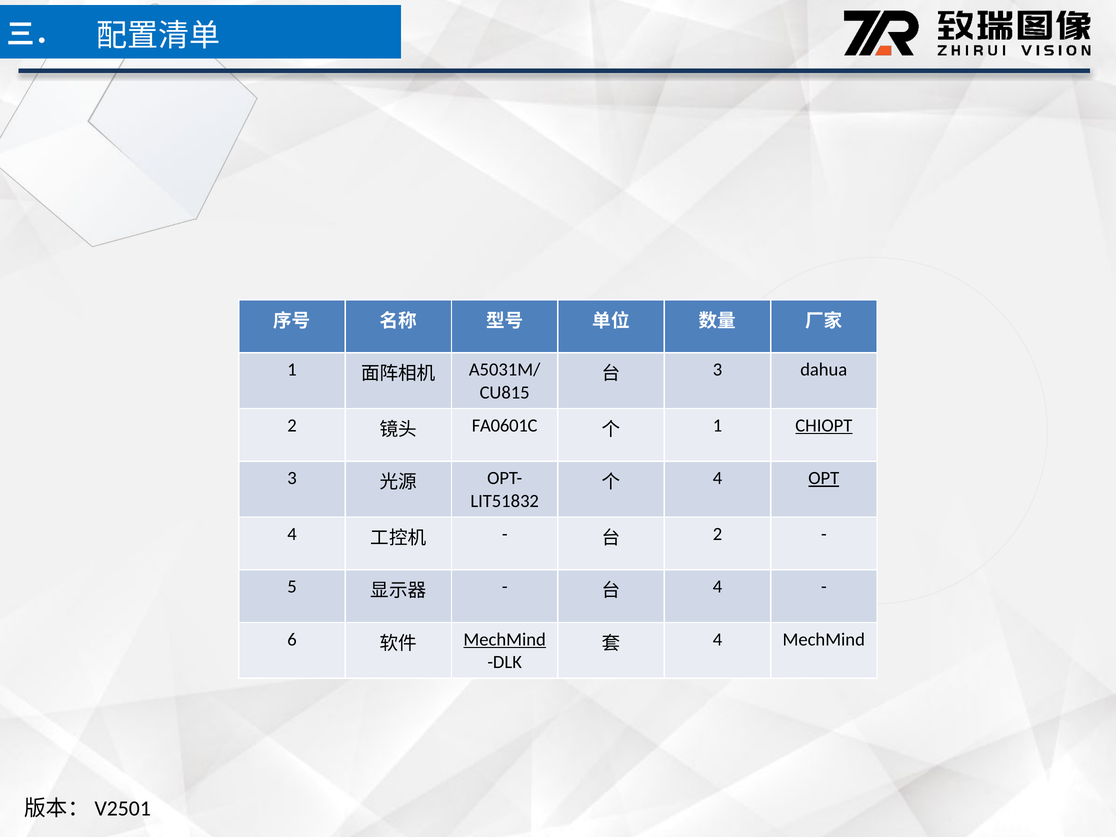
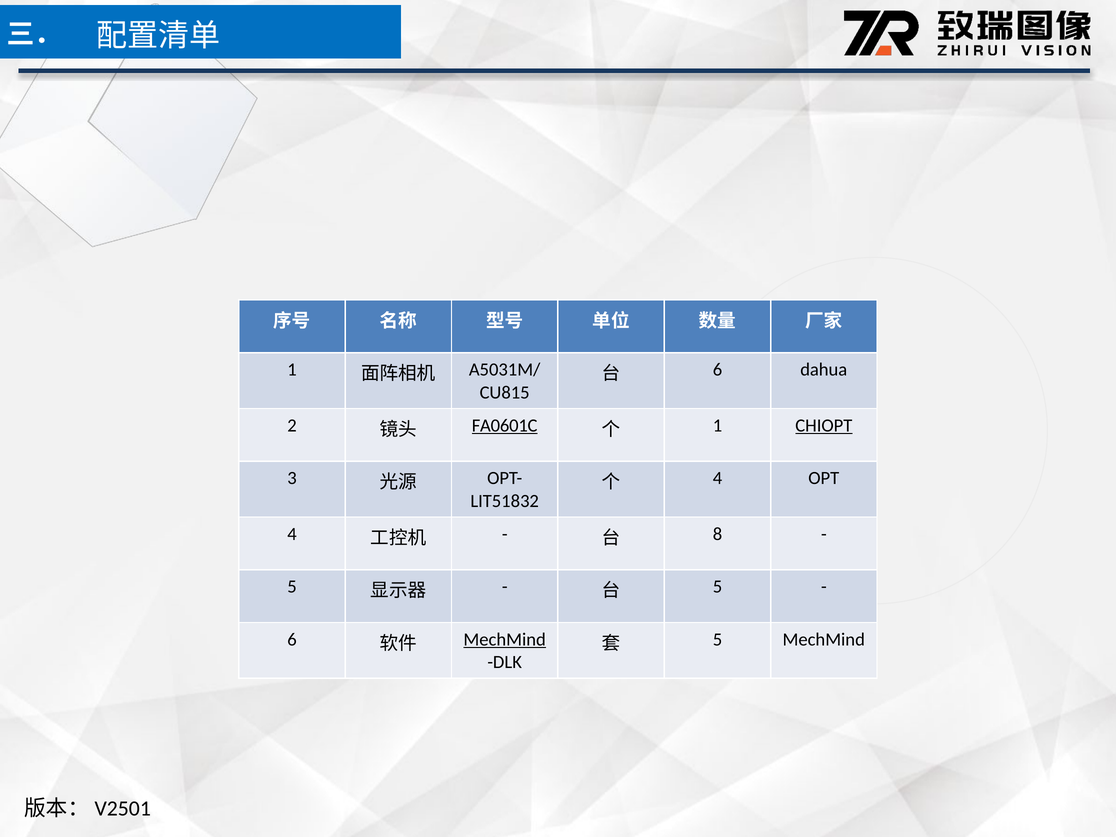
3 at (717, 370): 3 -> 6
FA0601C underline: none -> present
OPT underline: present -> none
2 at (717, 534): 2 -> 8
4 at (717, 587): 4 -> 5
4 at (717, 640): 4 -> 5
